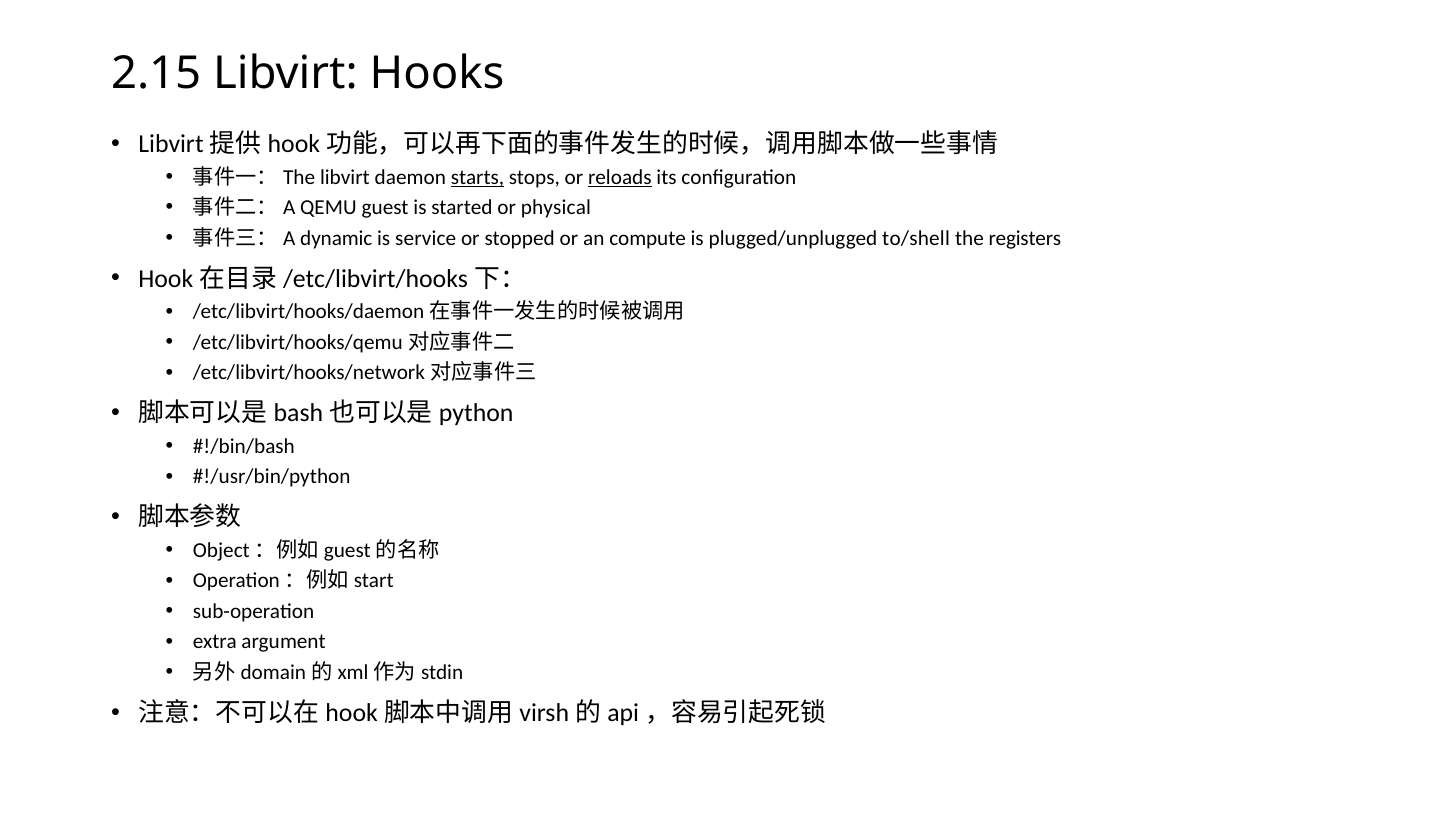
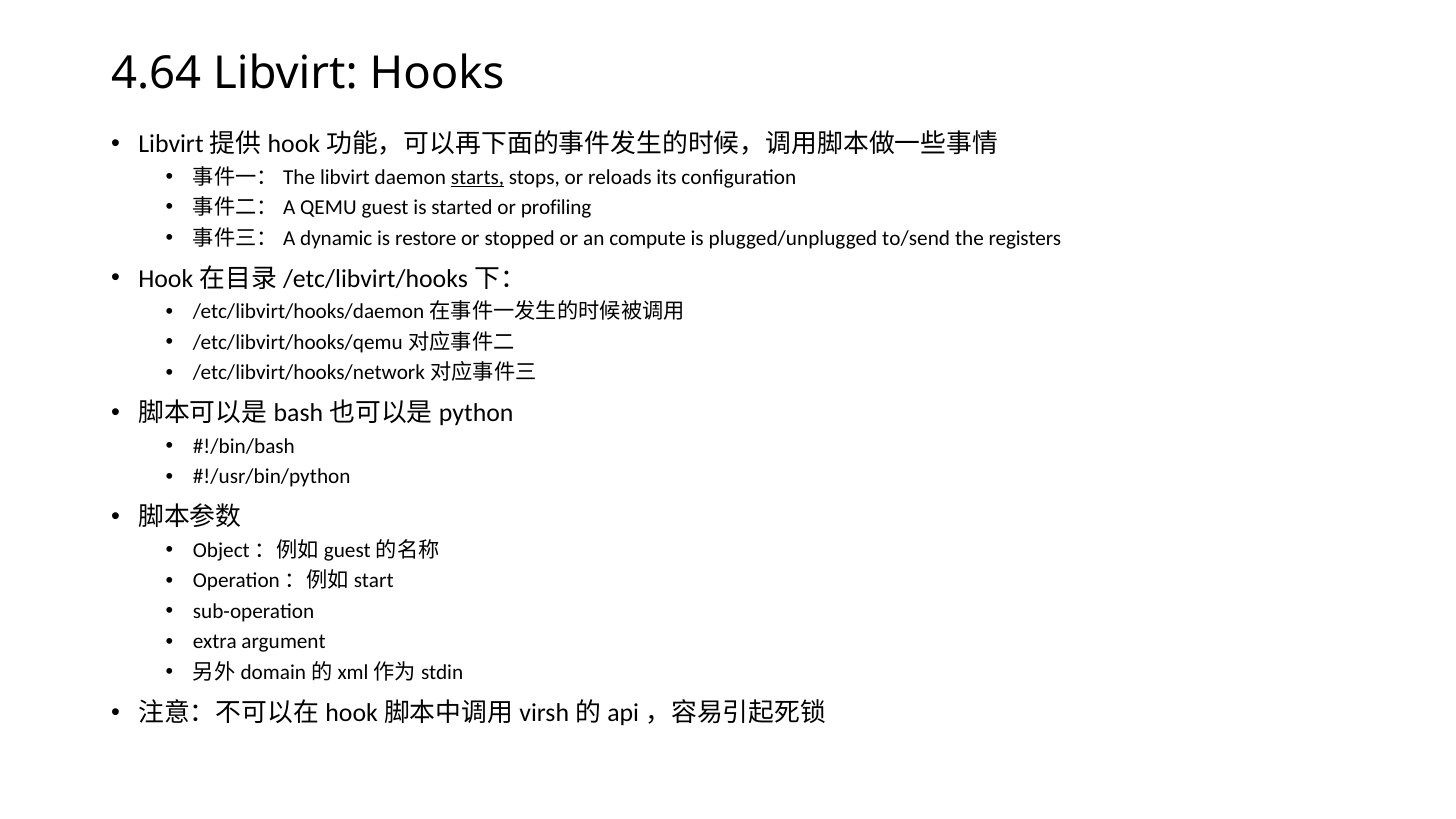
2.15: 2.15 -> 4.64
reloads underline: present -> none
physical: physical -> profiling
service: service -> restore
to/shell: to/shell -> to/send
